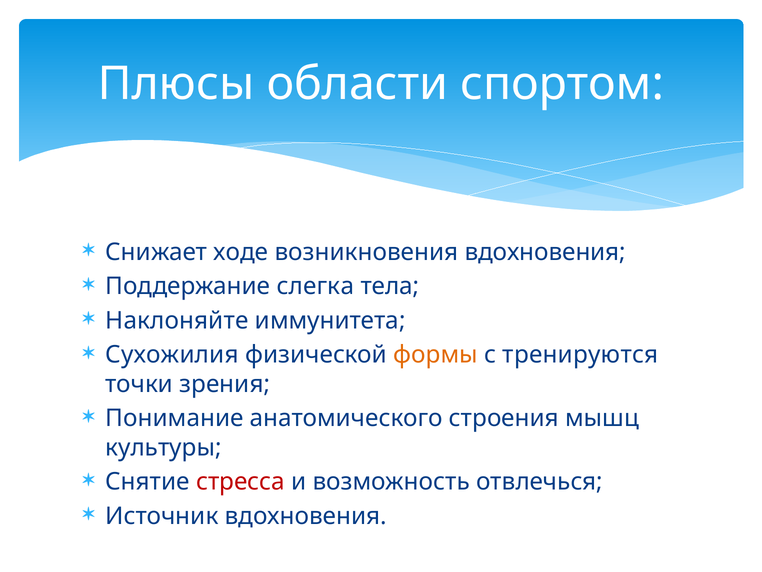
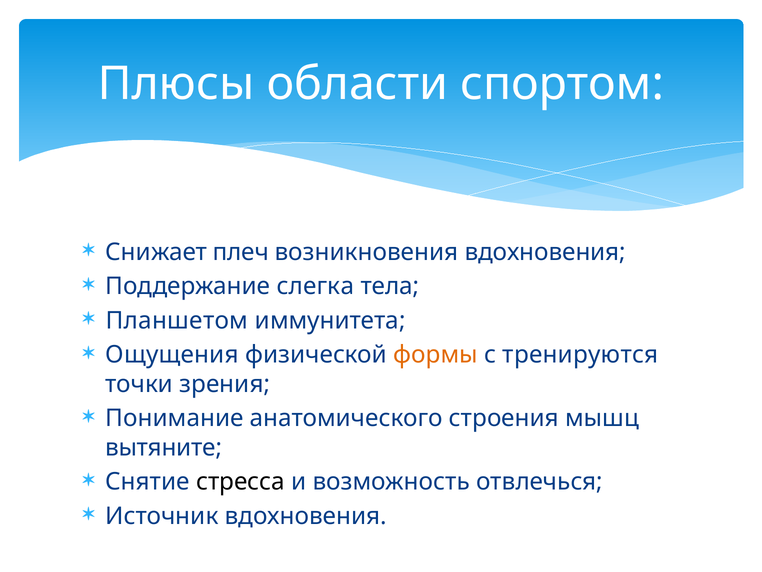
ходе: ходе -> плеч
Наклоняйте: Наклоняйте -> Планшетом
Сухожилия: Сухожилия -> Ощущения
культуры: культуры -> вытяните
стресса colour: red -> black
